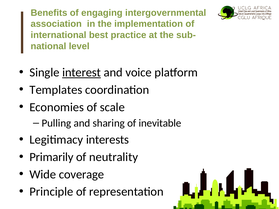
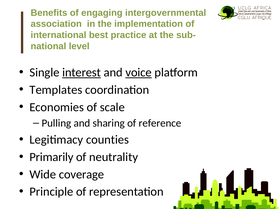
voice underline: none -> present
inevitable: inevitable -> reference
interests: interests -> counties
